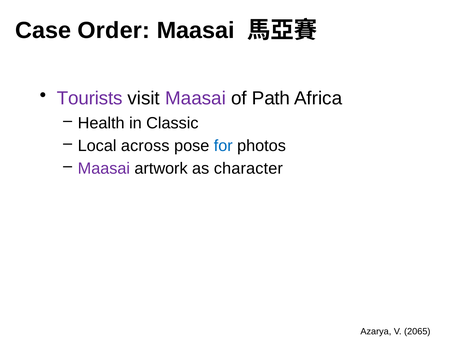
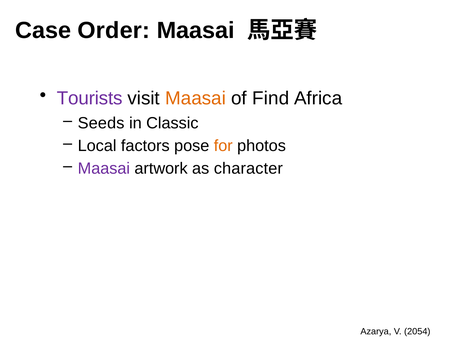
Maasai at (196, 98) colour: purple -> orange
Path: Path -> Find
Health: Health -> Seeds
across: across -> factors
for colour: blue -> orange
2065: 2065 -> 2054
